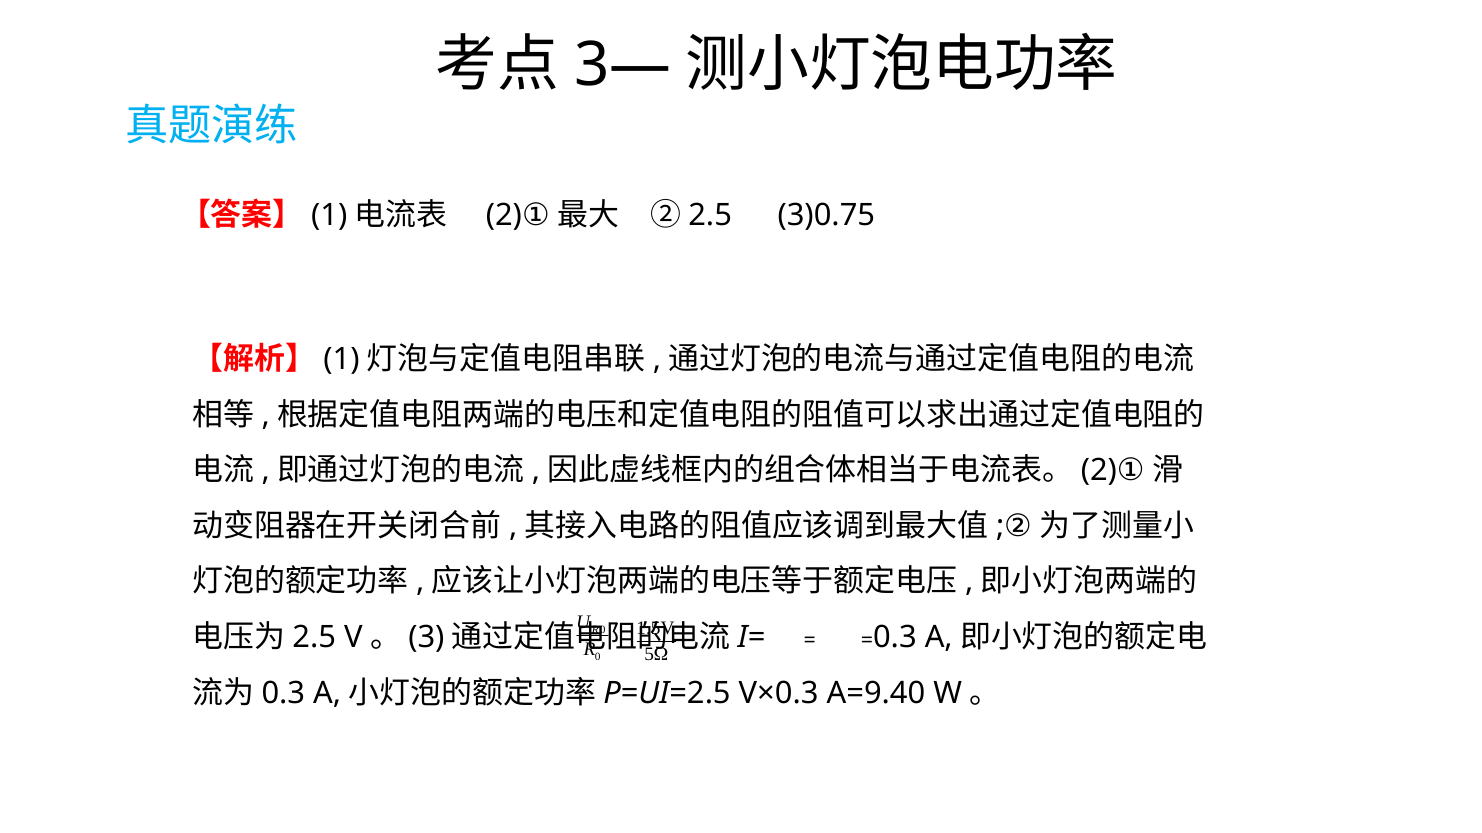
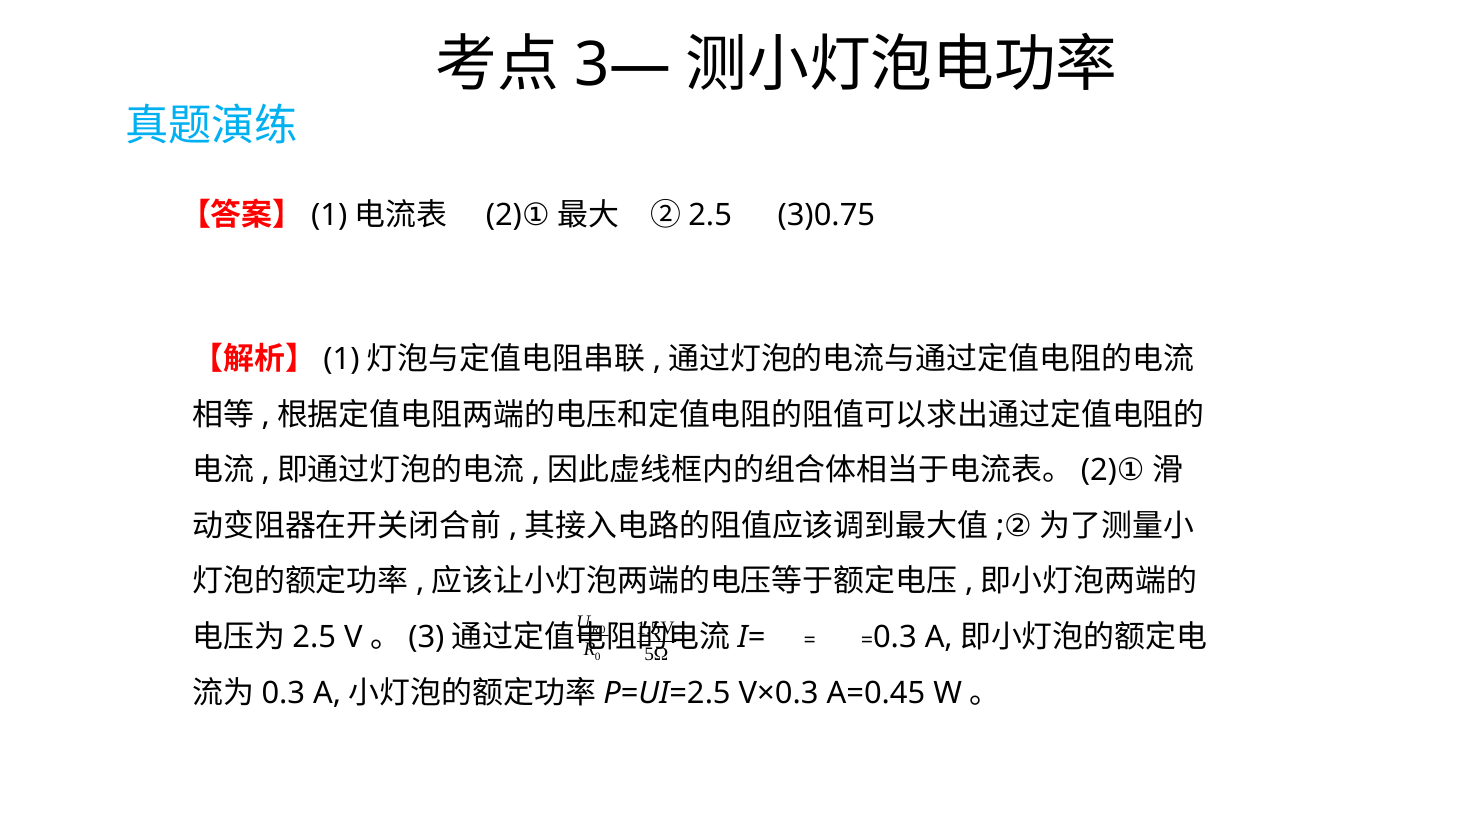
A=9.40: A=9.40 -> A=0.45
